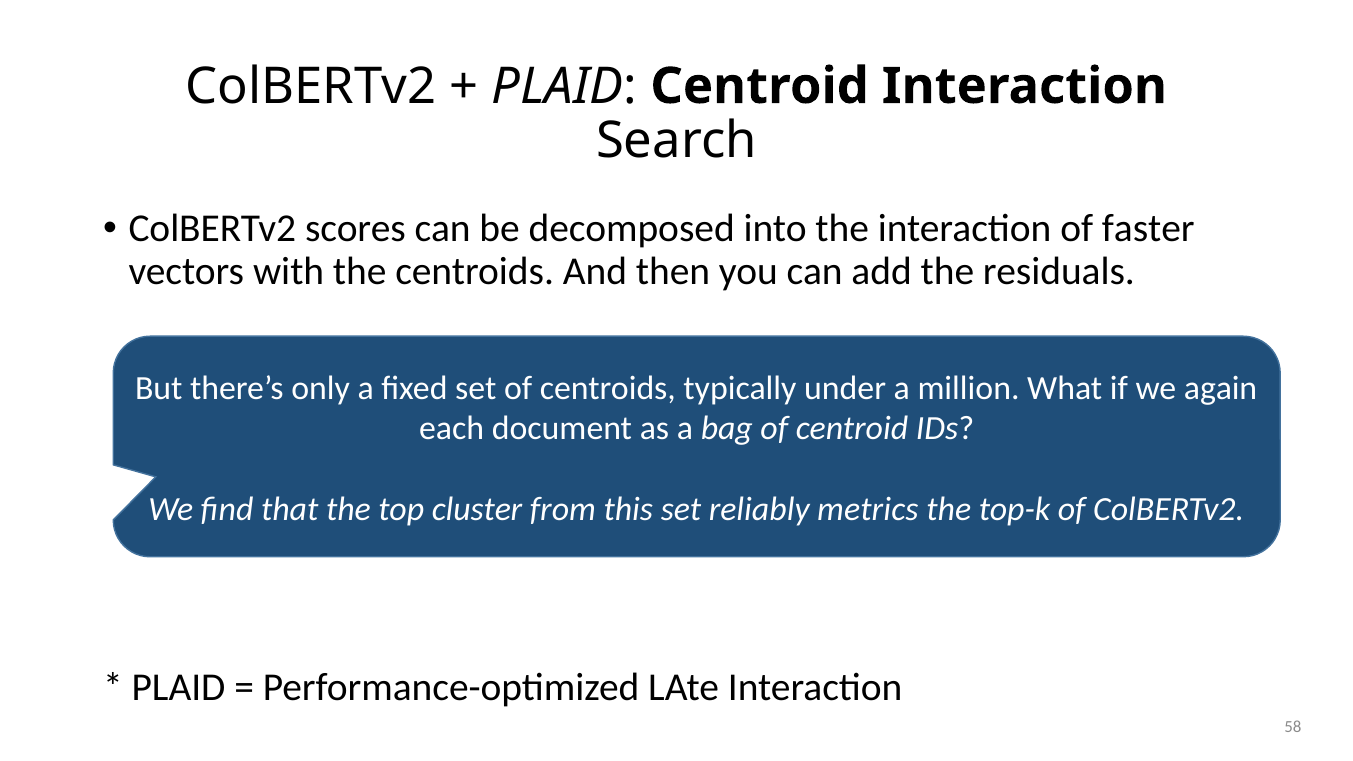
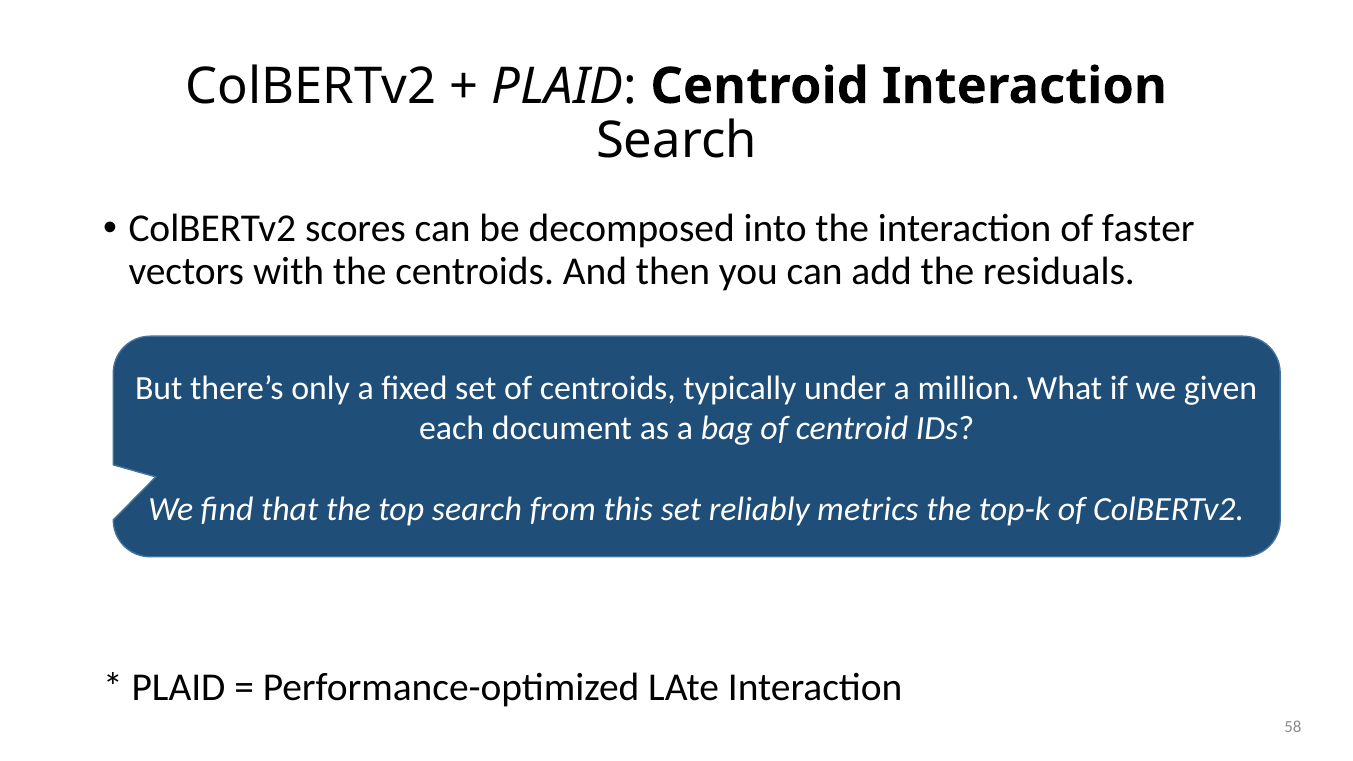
again: again -> given
top cluster: cluster -> search
